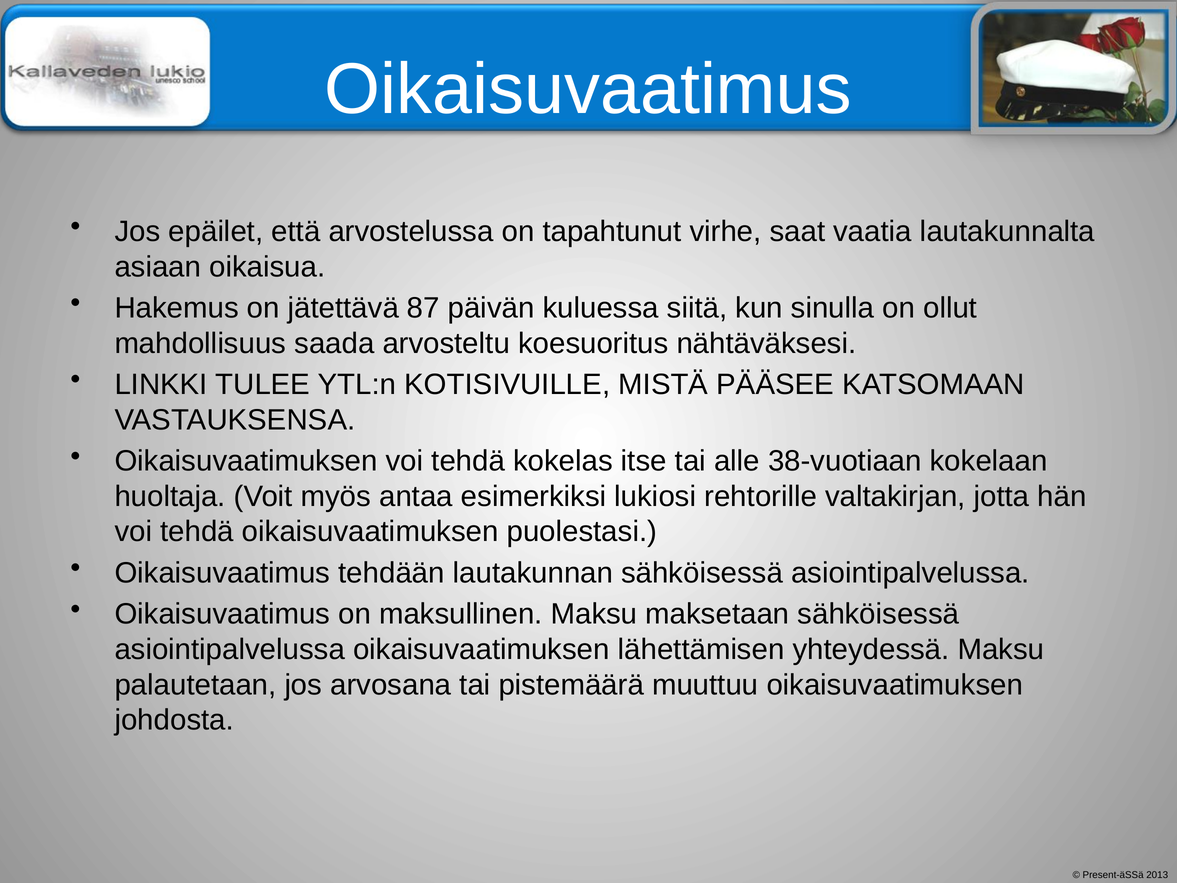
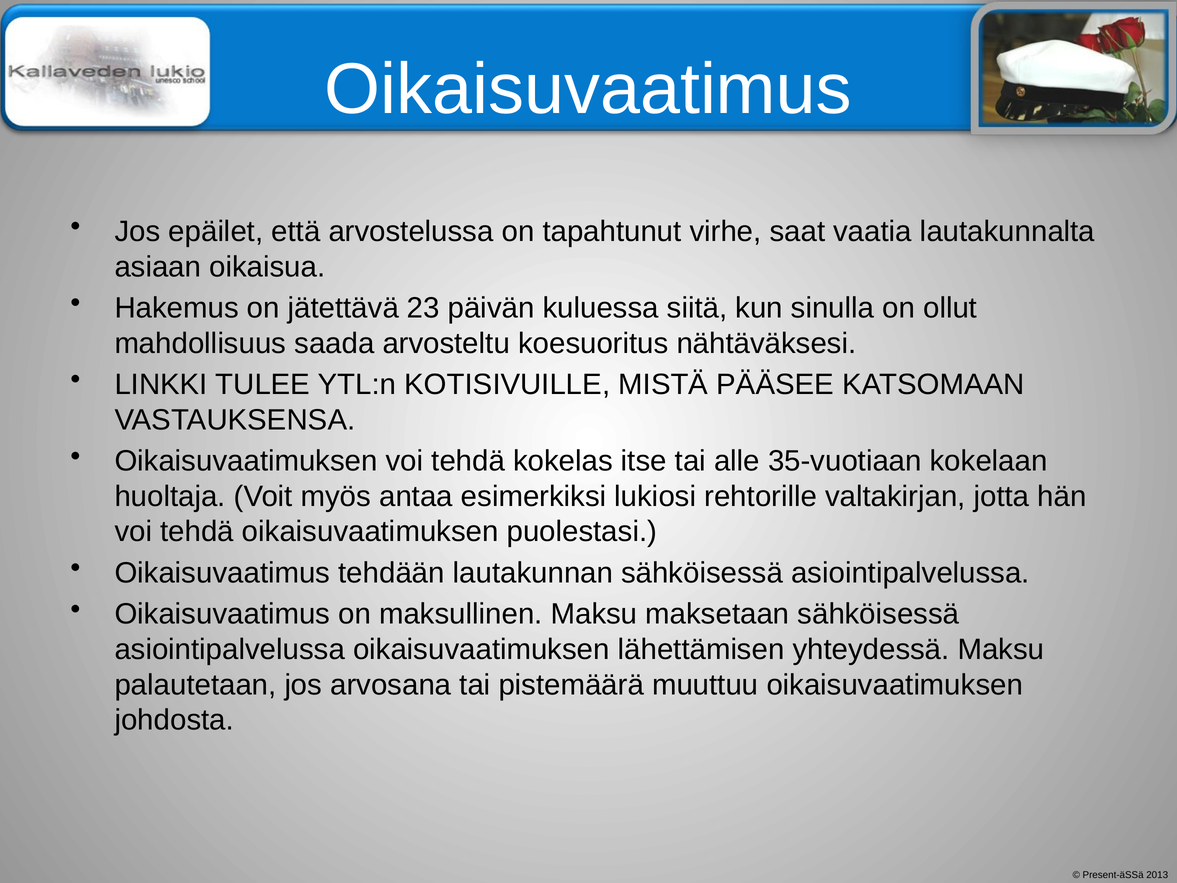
87: 87 -> 23
38-vuotiaan: 38-vuotiaan -> 35-vuotiaan
